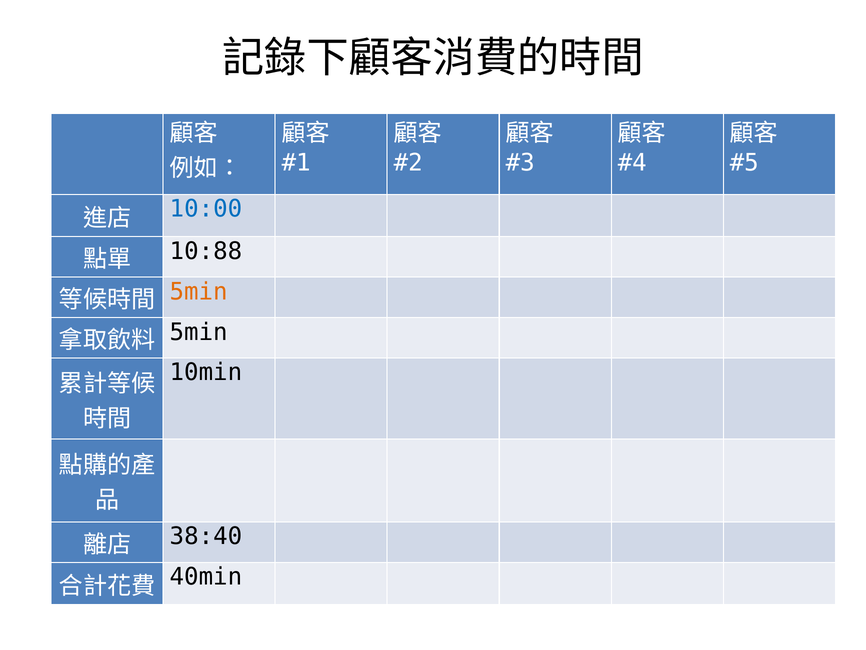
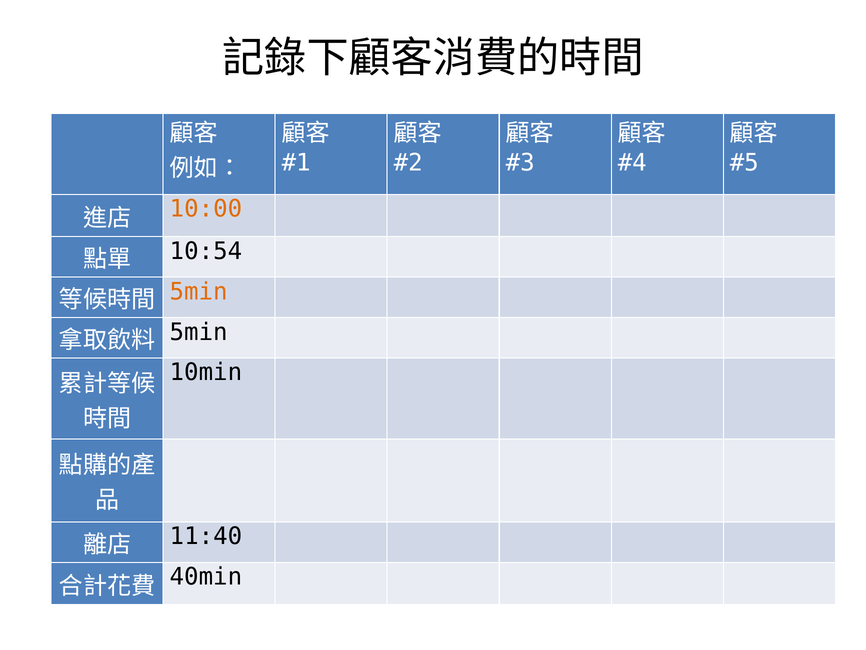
10:00 colour: blue -> orange
10:88: 10:88 -> 10:54
38:40: 38:40 -> 11:40
